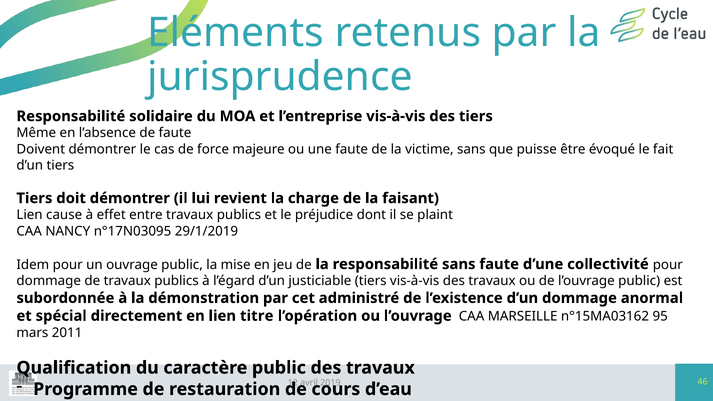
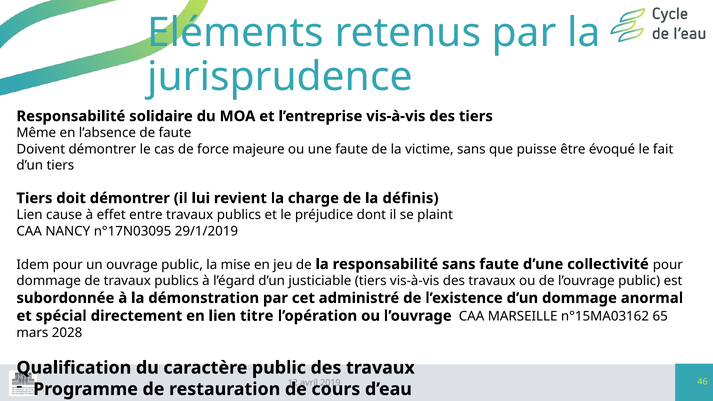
faisant: faisant -> définis
95: 95 -> 65
2011: 2011 -> 2028
